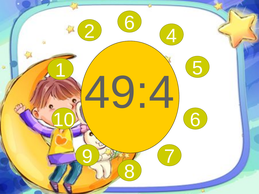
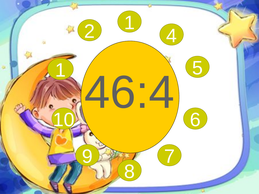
2 6: 6 -> 1
49:4: 49:4 -> 46:4
